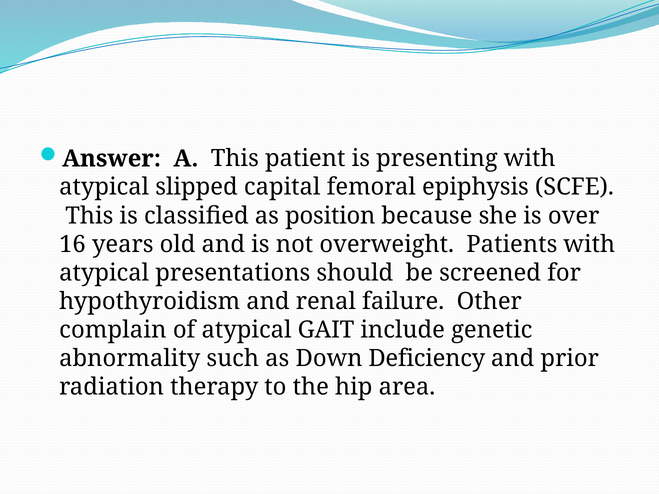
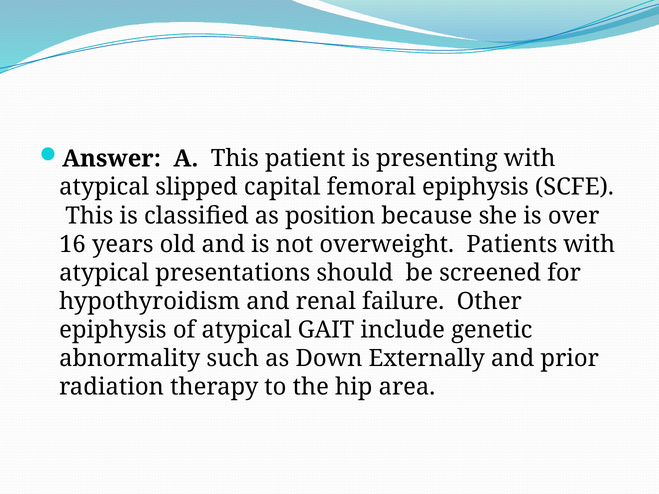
complain at (113, 330): complain -> epiphysis
Deficiency: Deficiency -> Externally
